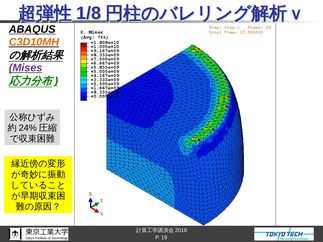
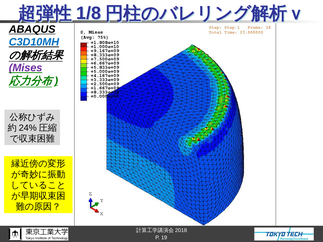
C3D10MH colour: orange -> blue
